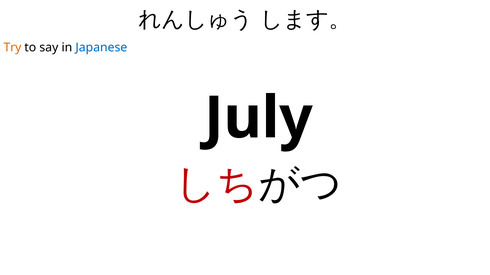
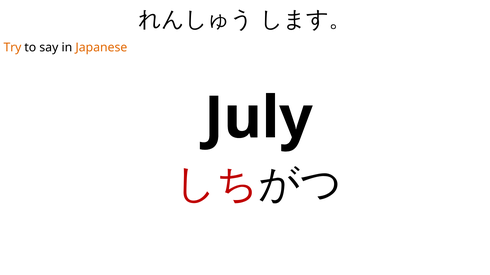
Japanese colour: blue -> orange
